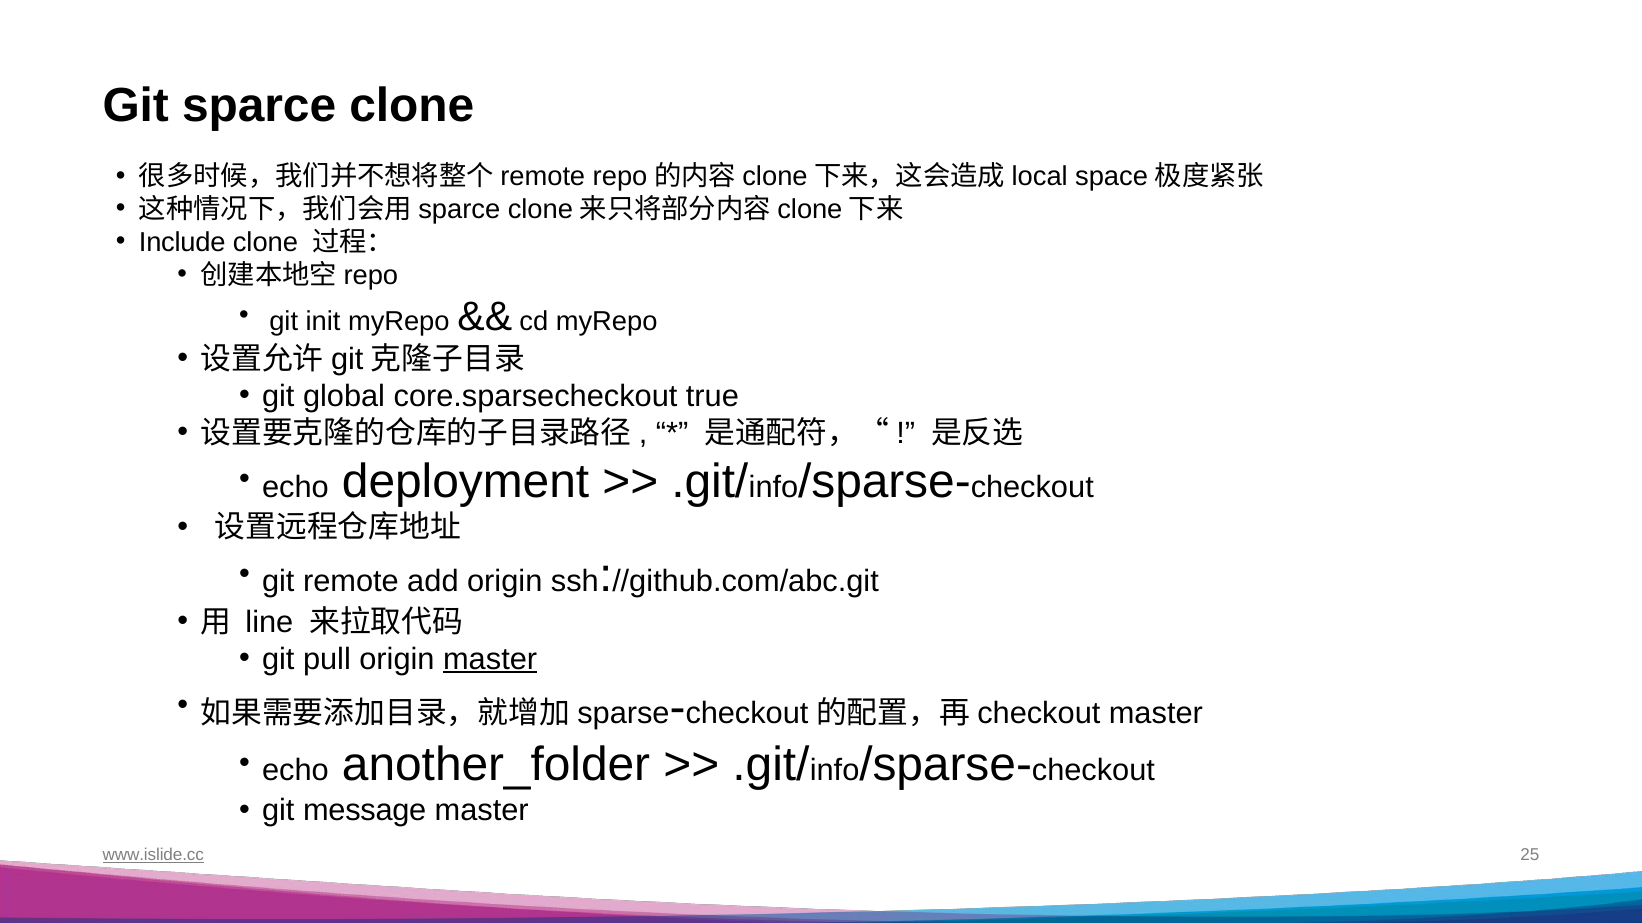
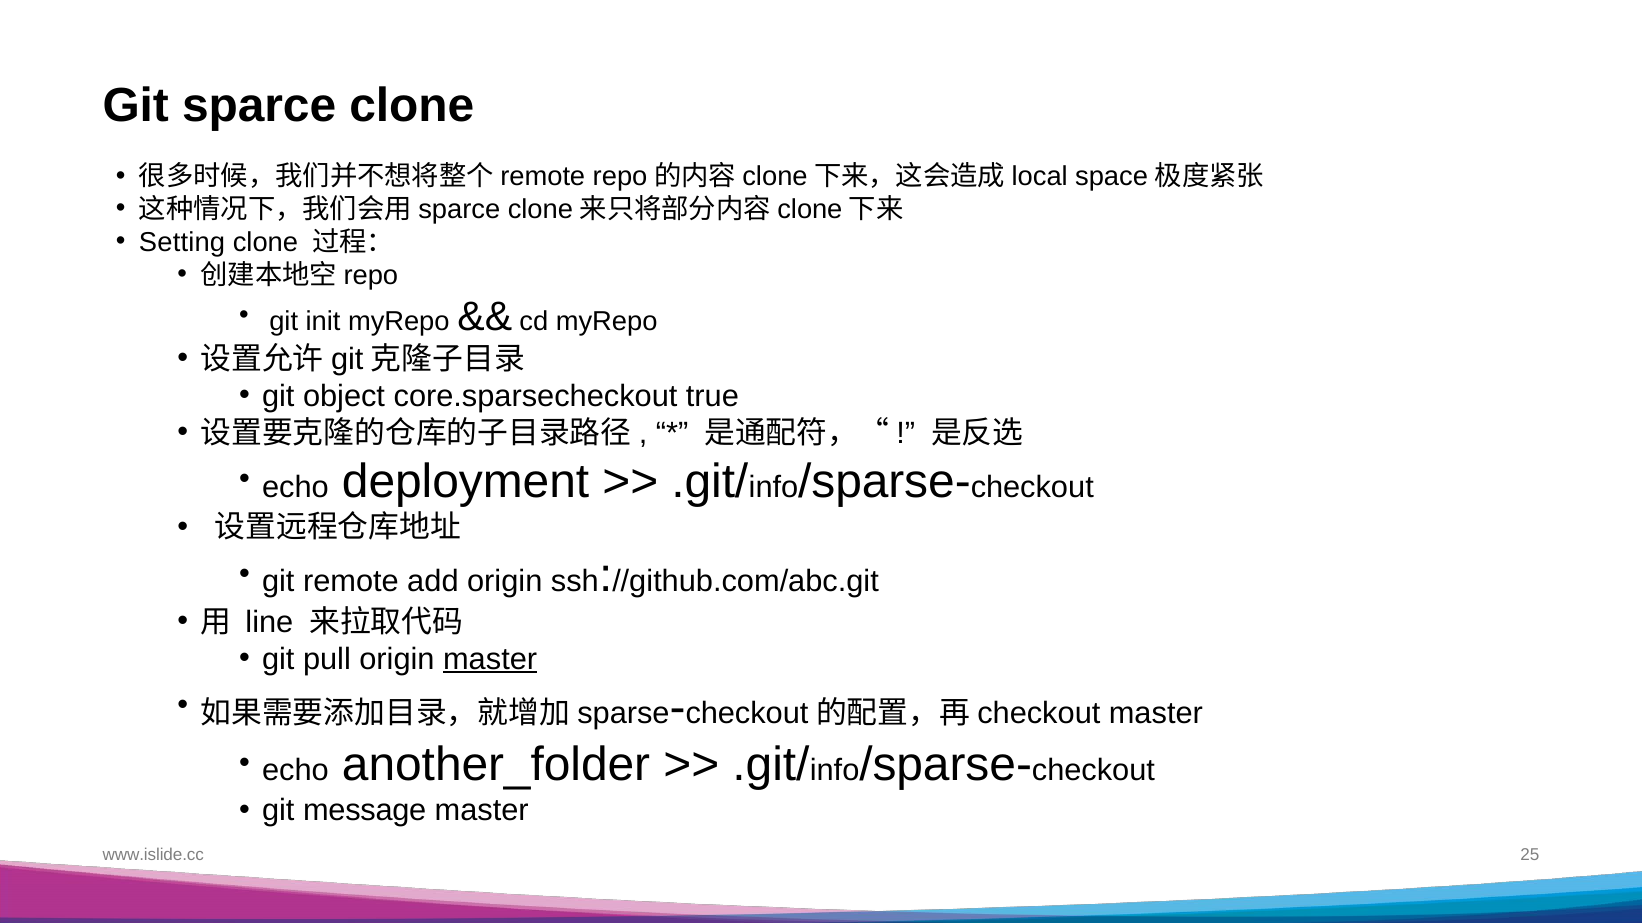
Include: Include -> Setting
global: global -> object
www.islide.cc underline: present -> none
